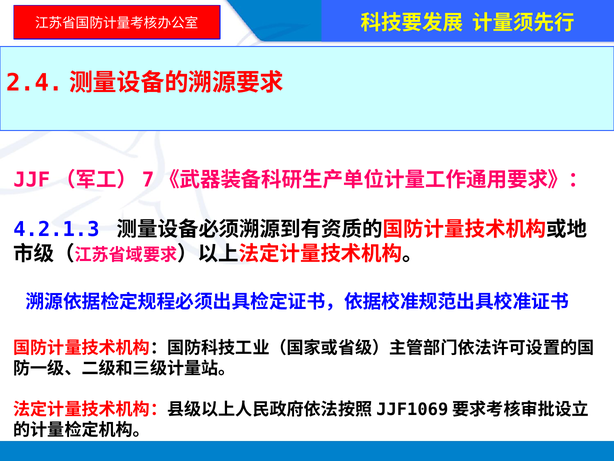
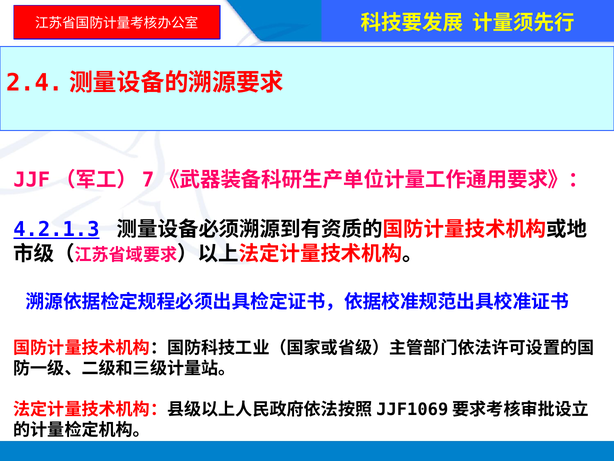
4.2.1.3 underline: none -> present
